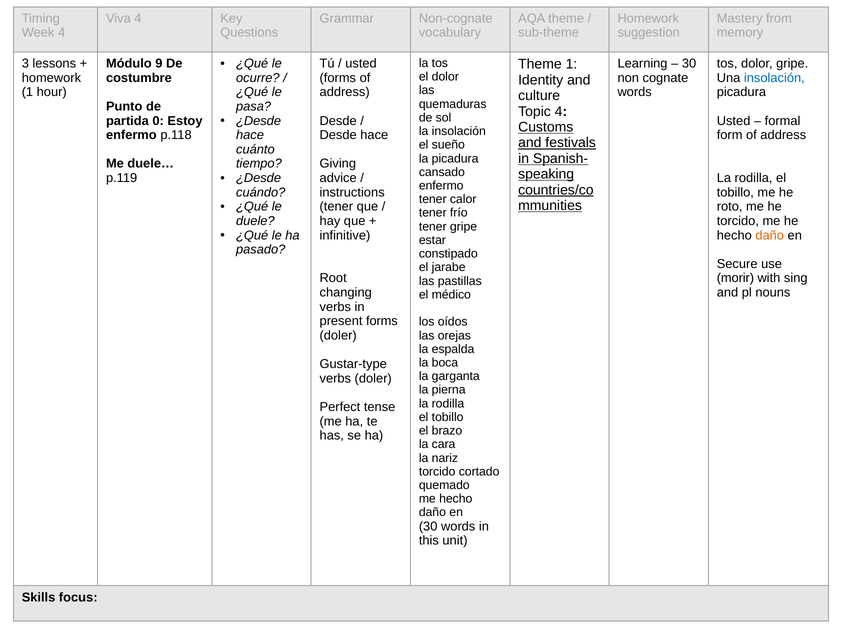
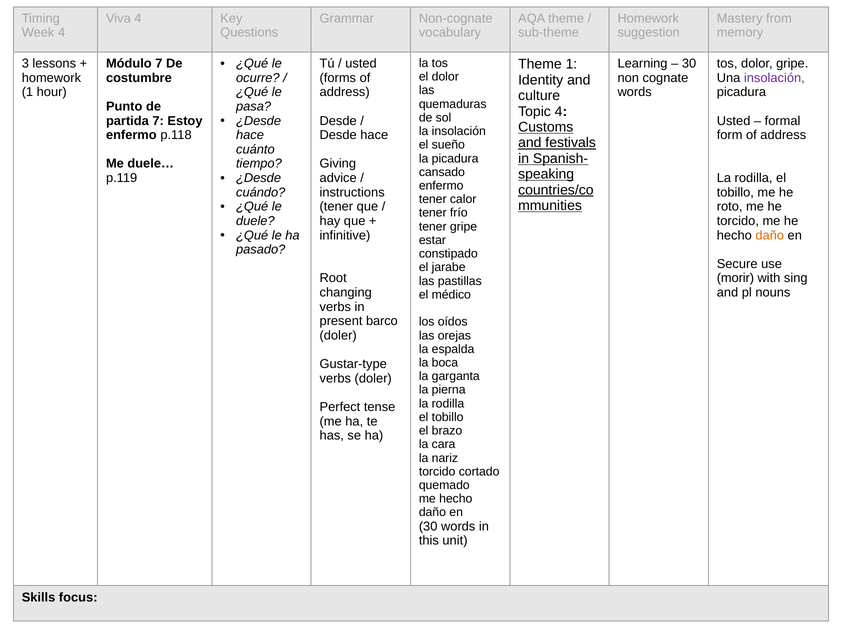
Módulo 9: 9 -> 7
insolación at (774, 78) colour: blue -> purple
partida 0: 0 -> 7
present forms: forms -> barco
